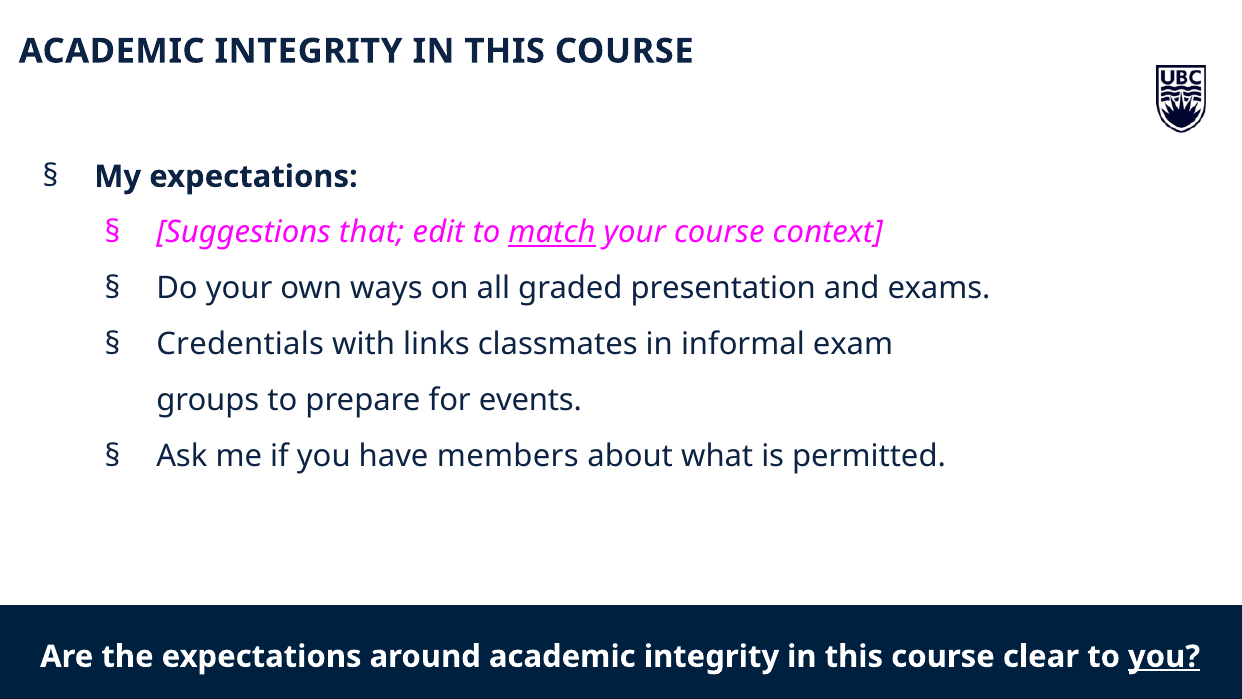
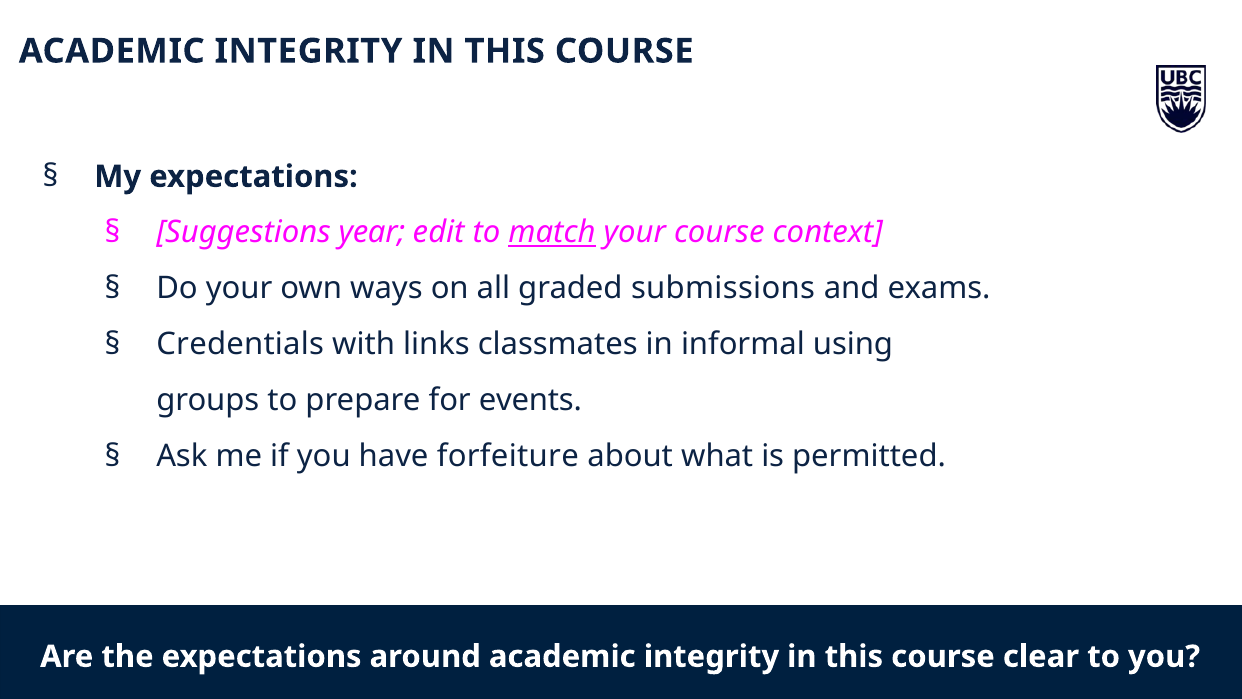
that: that -> year
presentation: presentation -> submissions
exam: exam -> using
members: members -> forfeiture
you at (1164, 656) underline: present -> none
